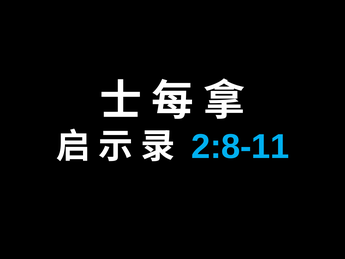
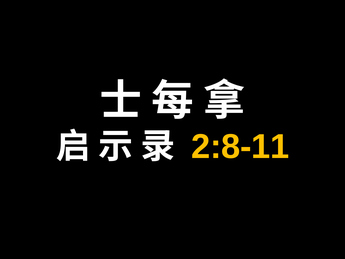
2:8-11 colour: light blue -> yellow
